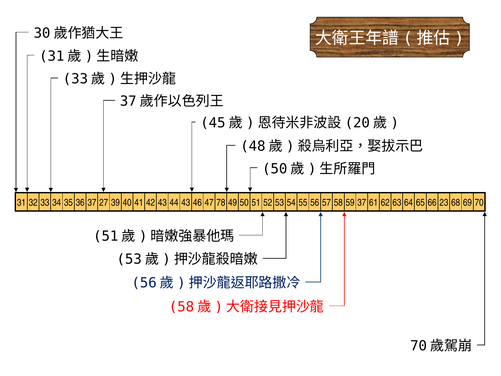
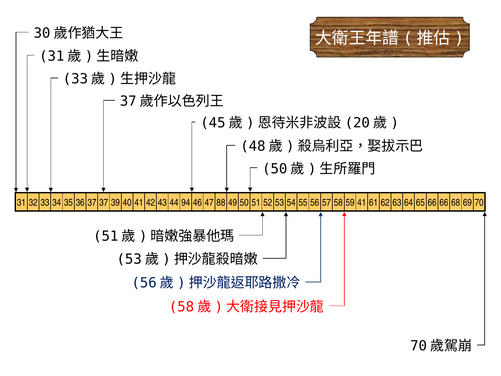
37 27: 27 -> 37
44 43: 43 -> 94
78: 78 -> 88
59 37: 37 -> 41
66 23: 23 -> 66
